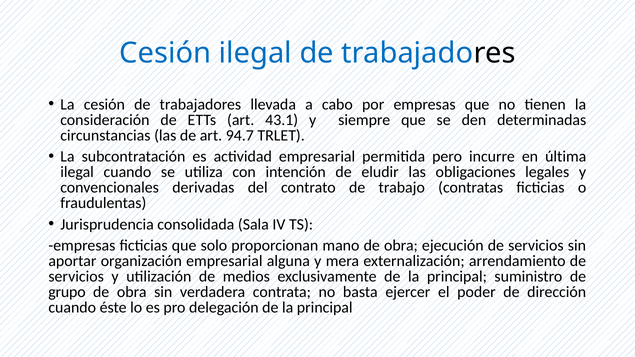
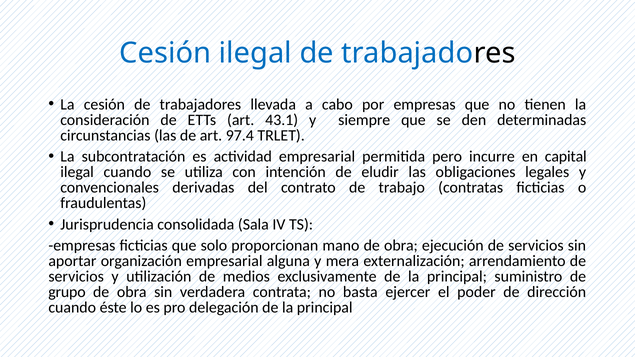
94.7: 94.7 -> 97.4
última: última -> capital
